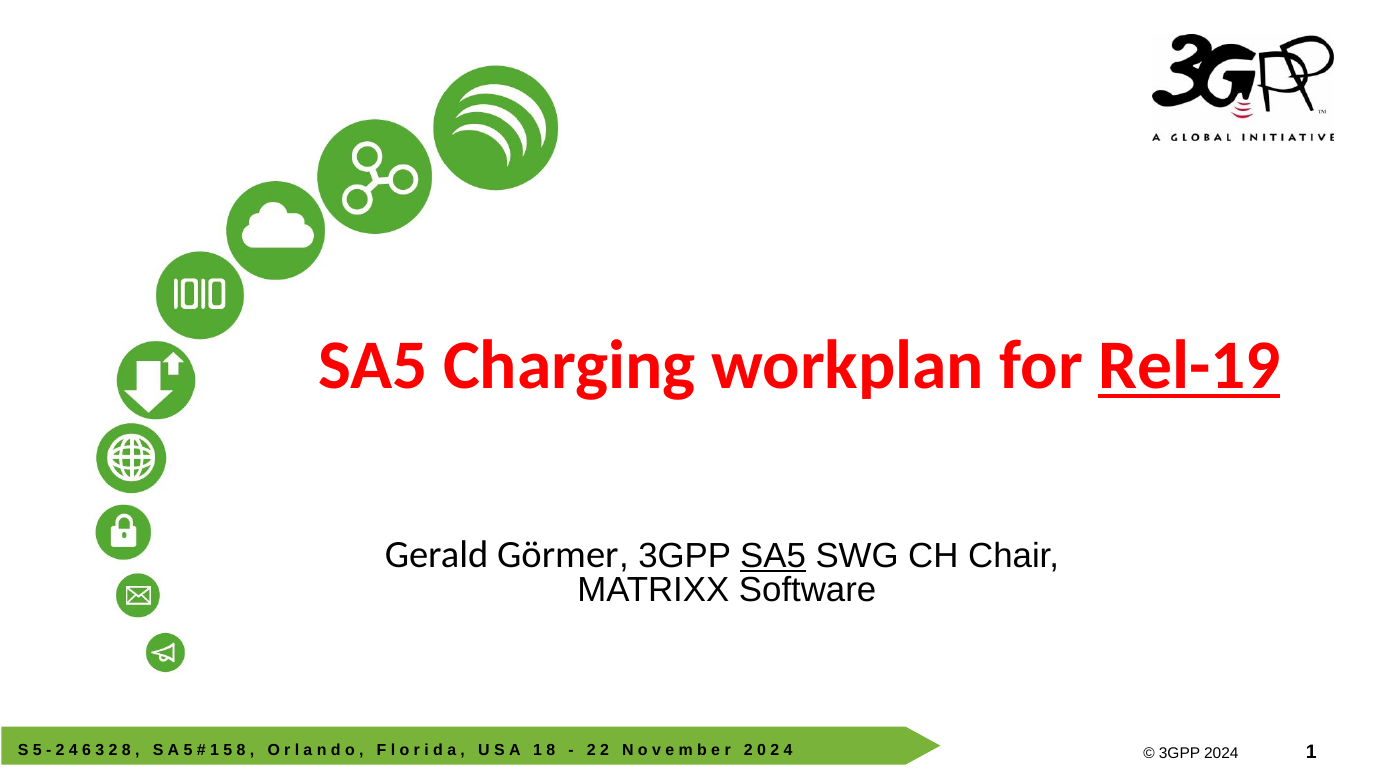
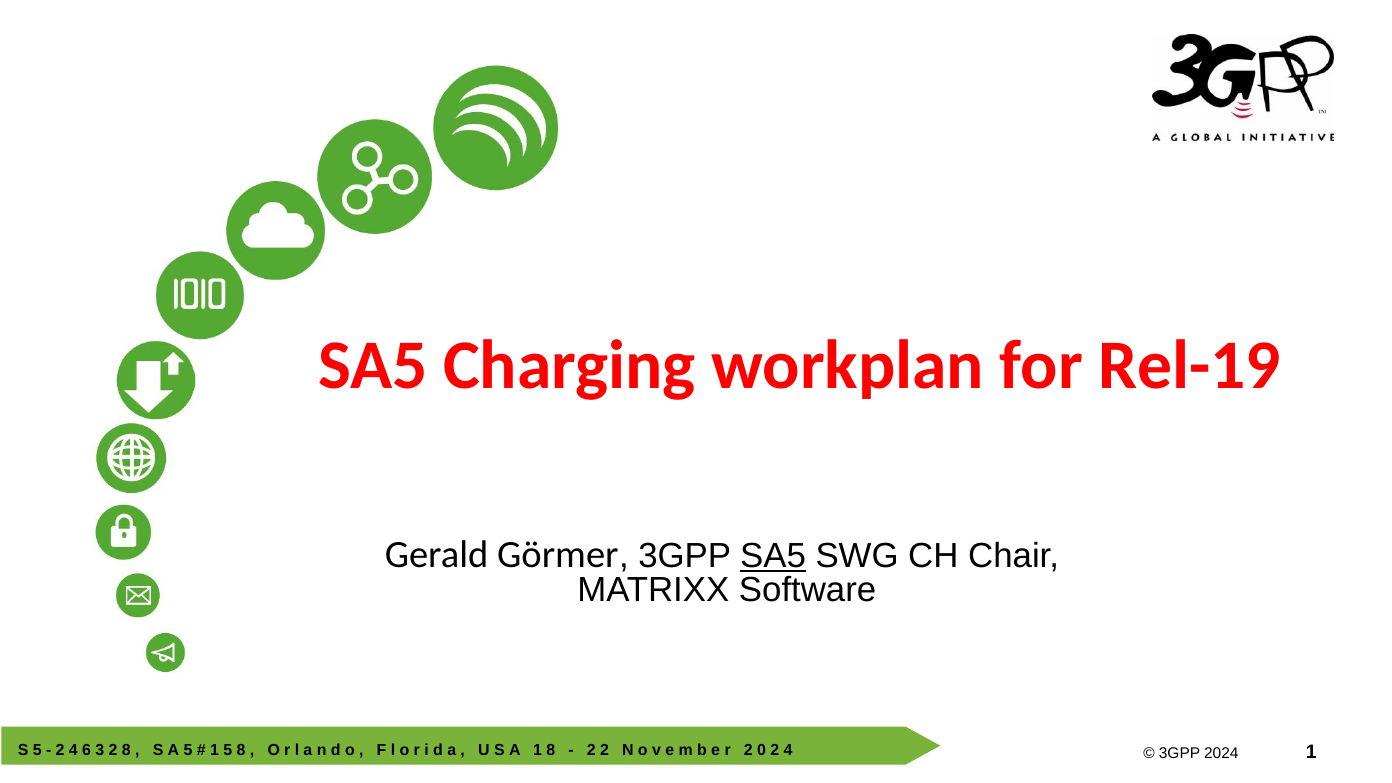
Rel-19 underline: present -> none
